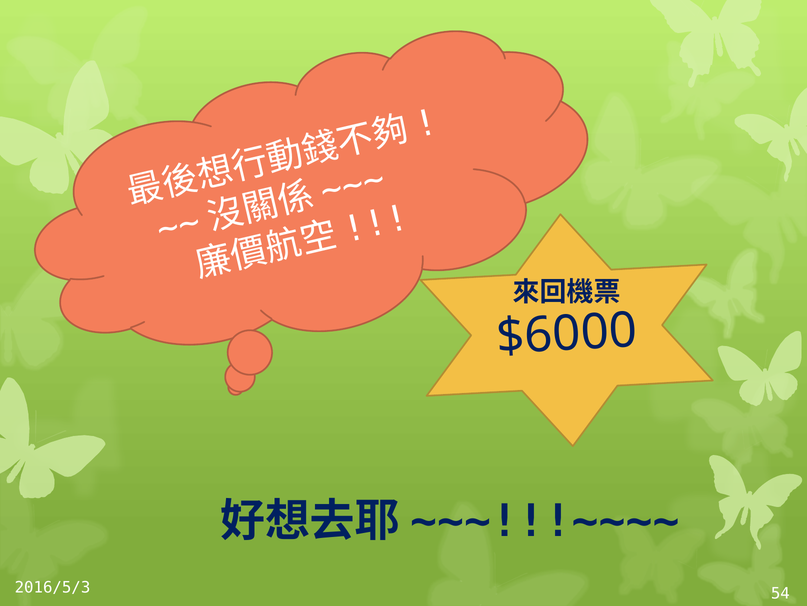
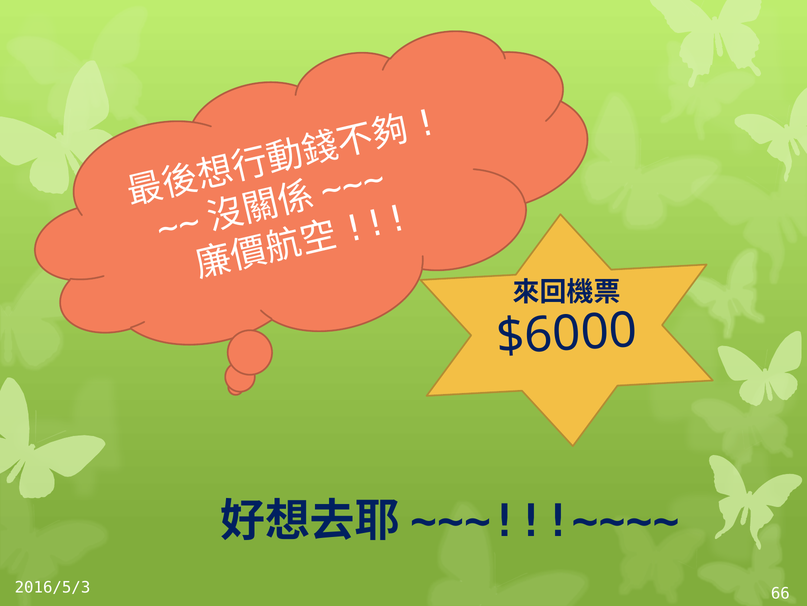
54: 54 -> 66
